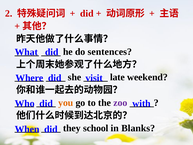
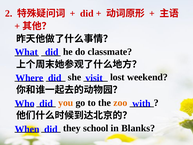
sentences: sentences -> classmate
late: late -> lost
zoo colour: purple -> orange
